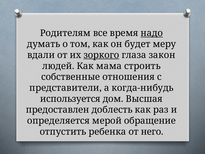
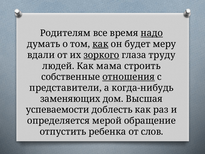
как at (100, 44) underline: none -> present
закон: закон -> труду
отношения underline: none -> present
используется: используется -> заменяющих
предоставлен: предоставлен -> успеваемости
него: него -> слов
